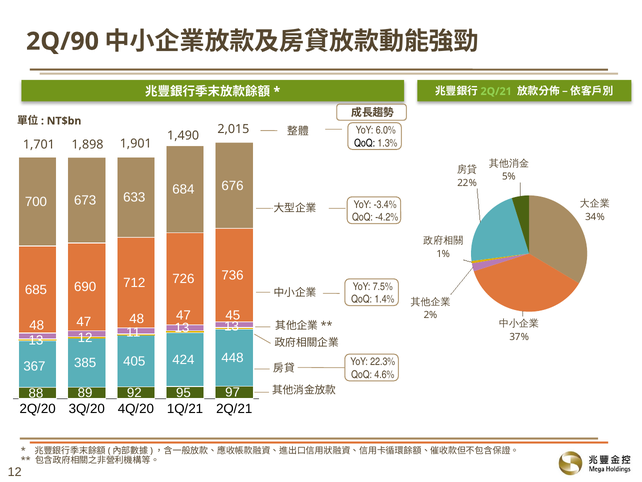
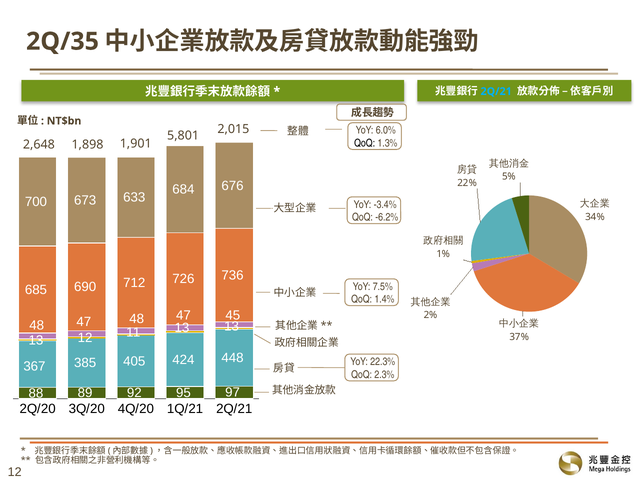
2Q/90: 2Q/90 -> 2Q/35
2Q/21 at (496, 91) colour: light green -> light blue
1,490: 1,490 -> 5,801
1,701: 1,701 -> 2,648
-4.2%: -4.2% -> -6.2%
4.6%: 4.6% -> 2.3%
